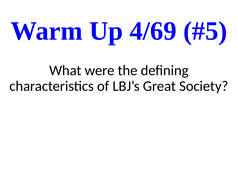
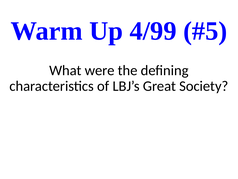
4/69: 4/69 -> 4/99
